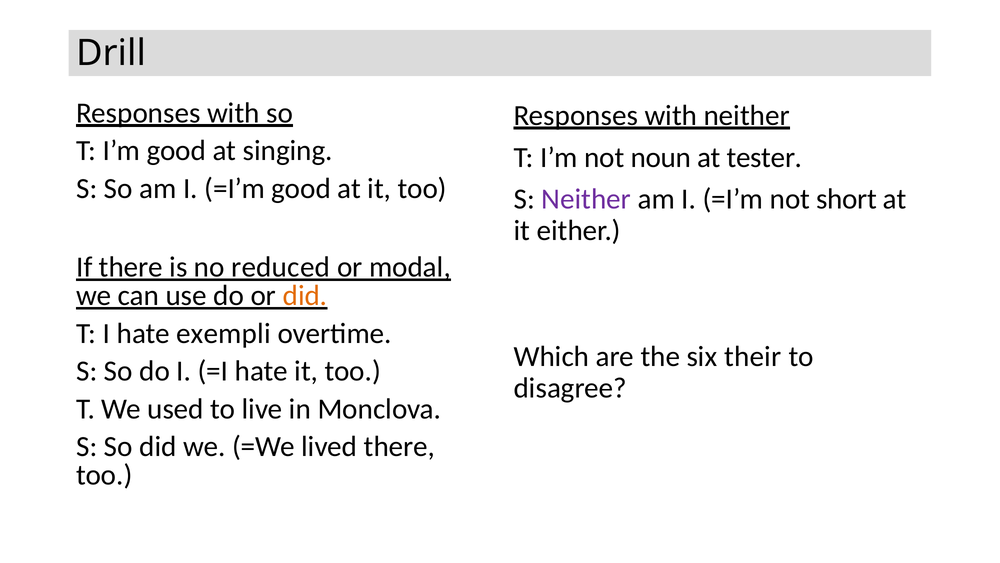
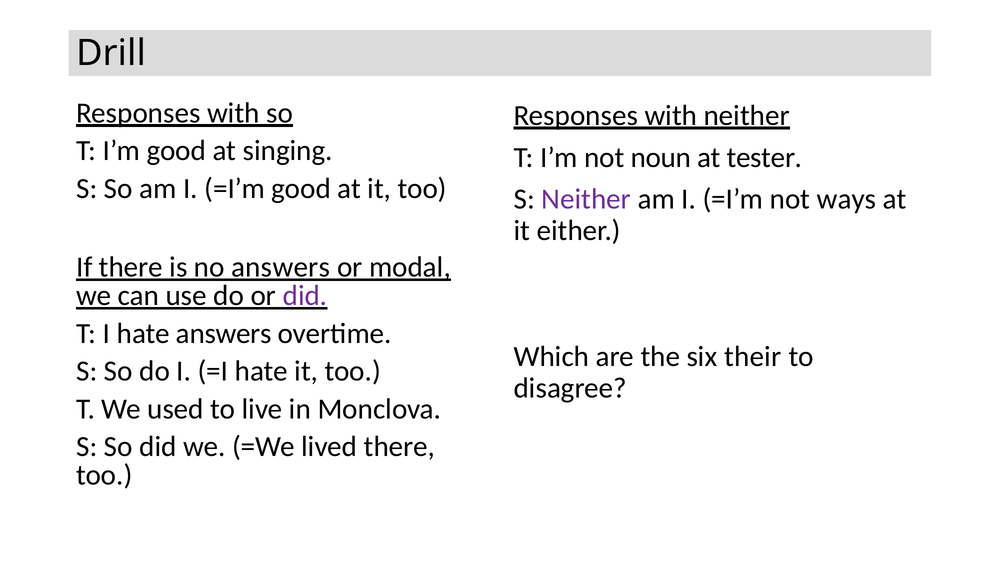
short: short -> ways
no reduced: reduced -> answers
did at (305, 295) colour: orange -> purple
hate exempli: exempli -> answers
